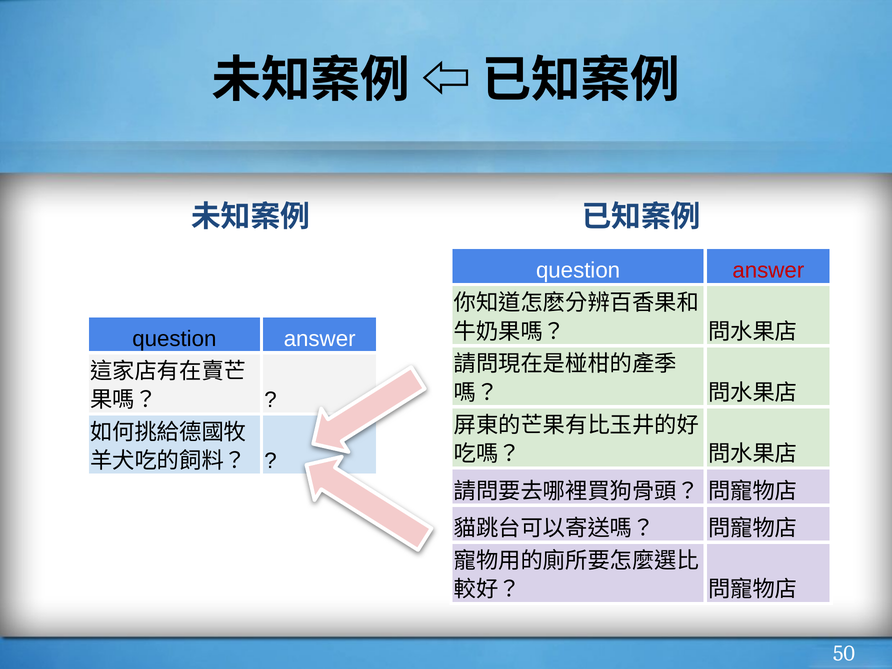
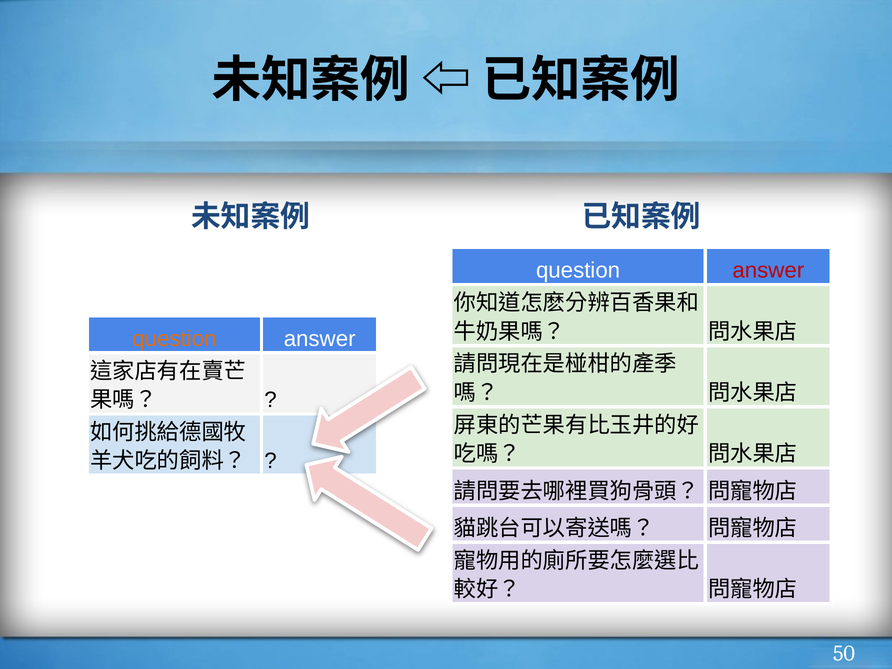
question at (174, 339) colour: black -> orange
